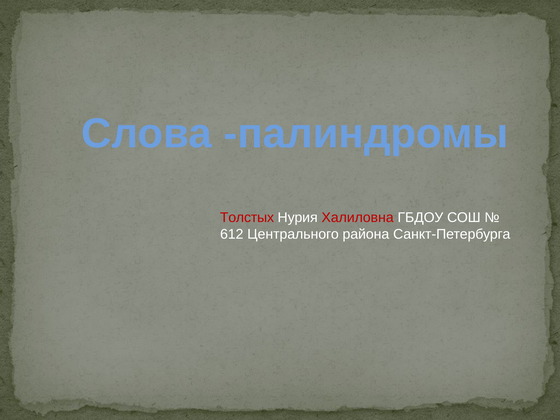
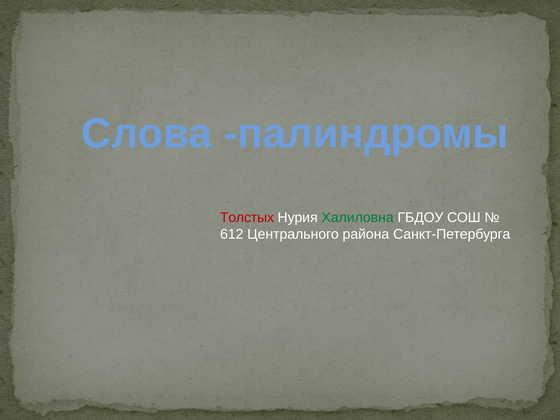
Халиловна colour: red -> green
